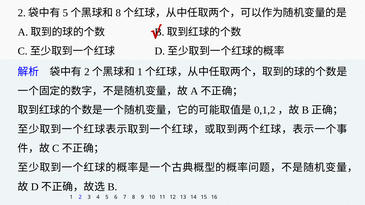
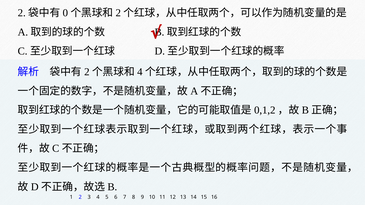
5 at (65, 13): 5 -> 0
8 at (118, 13): 8 -> 2
1 at (140, 72): 1 -> 4
